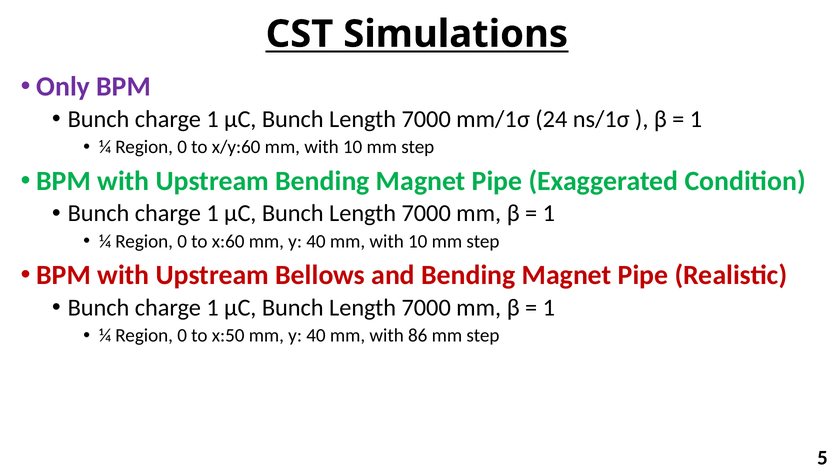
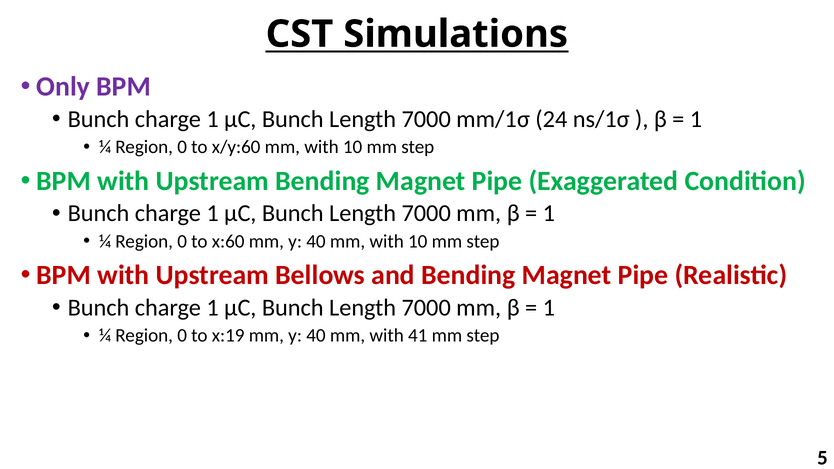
x:50: x:50 -> x:19
86: 86 -> 41
